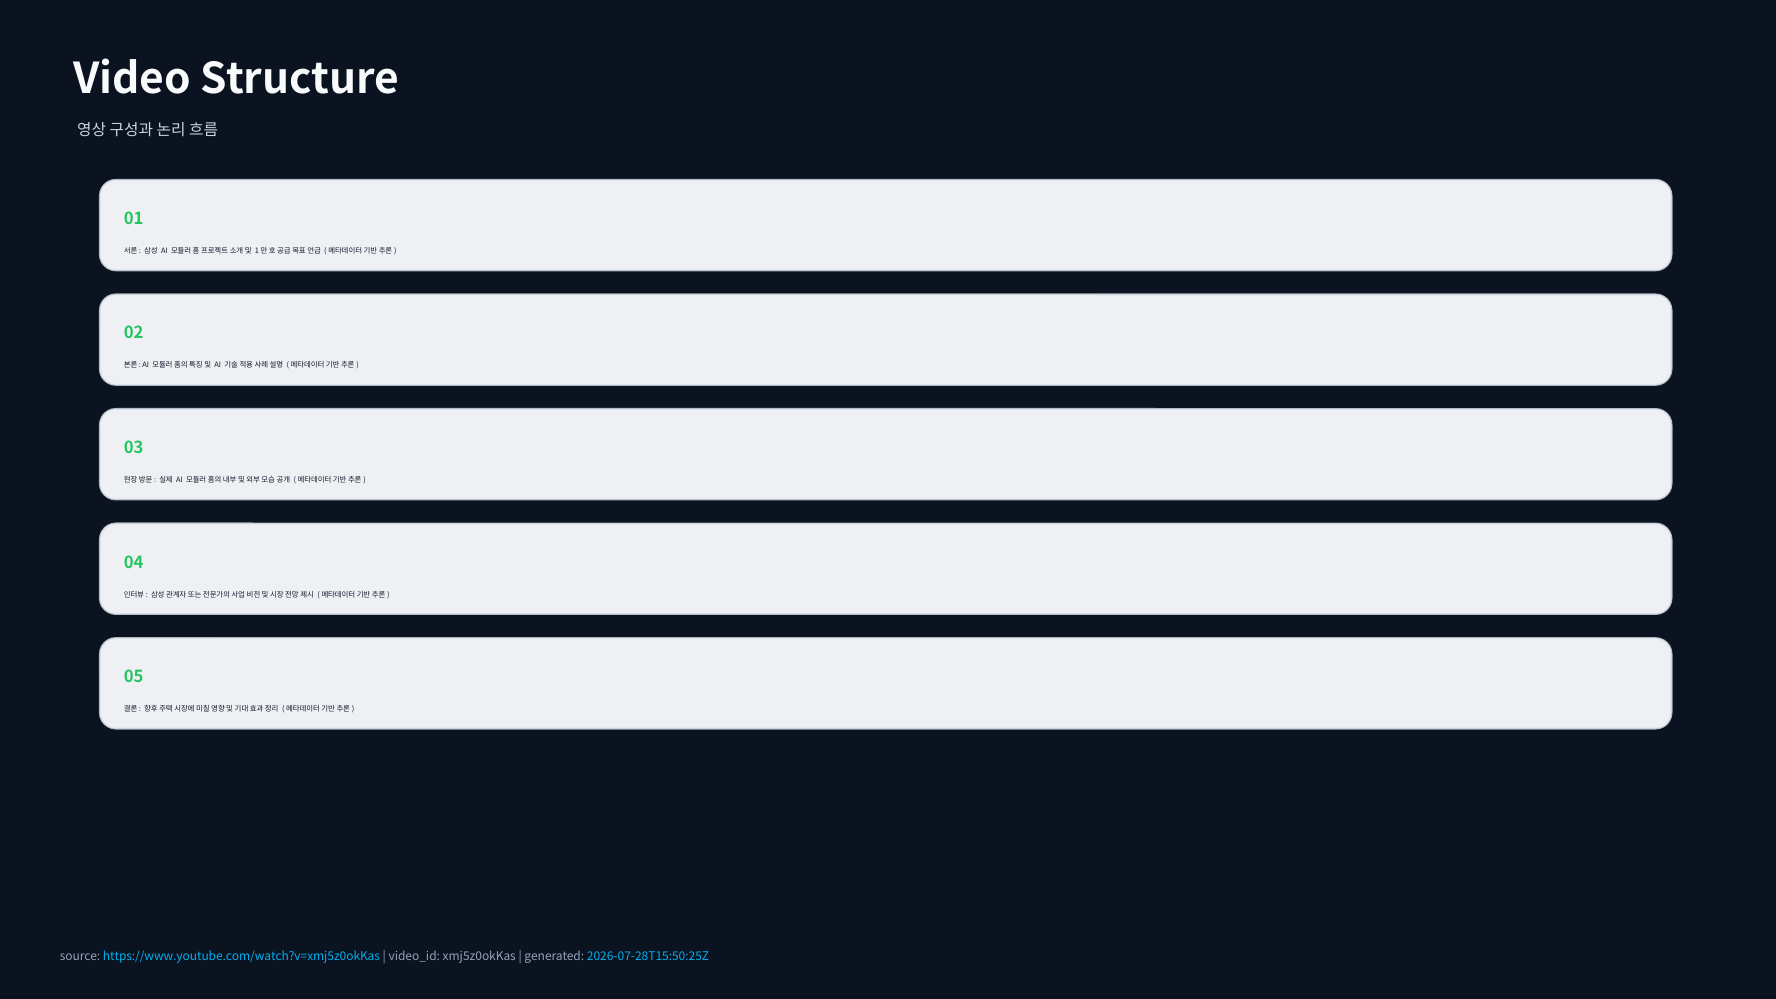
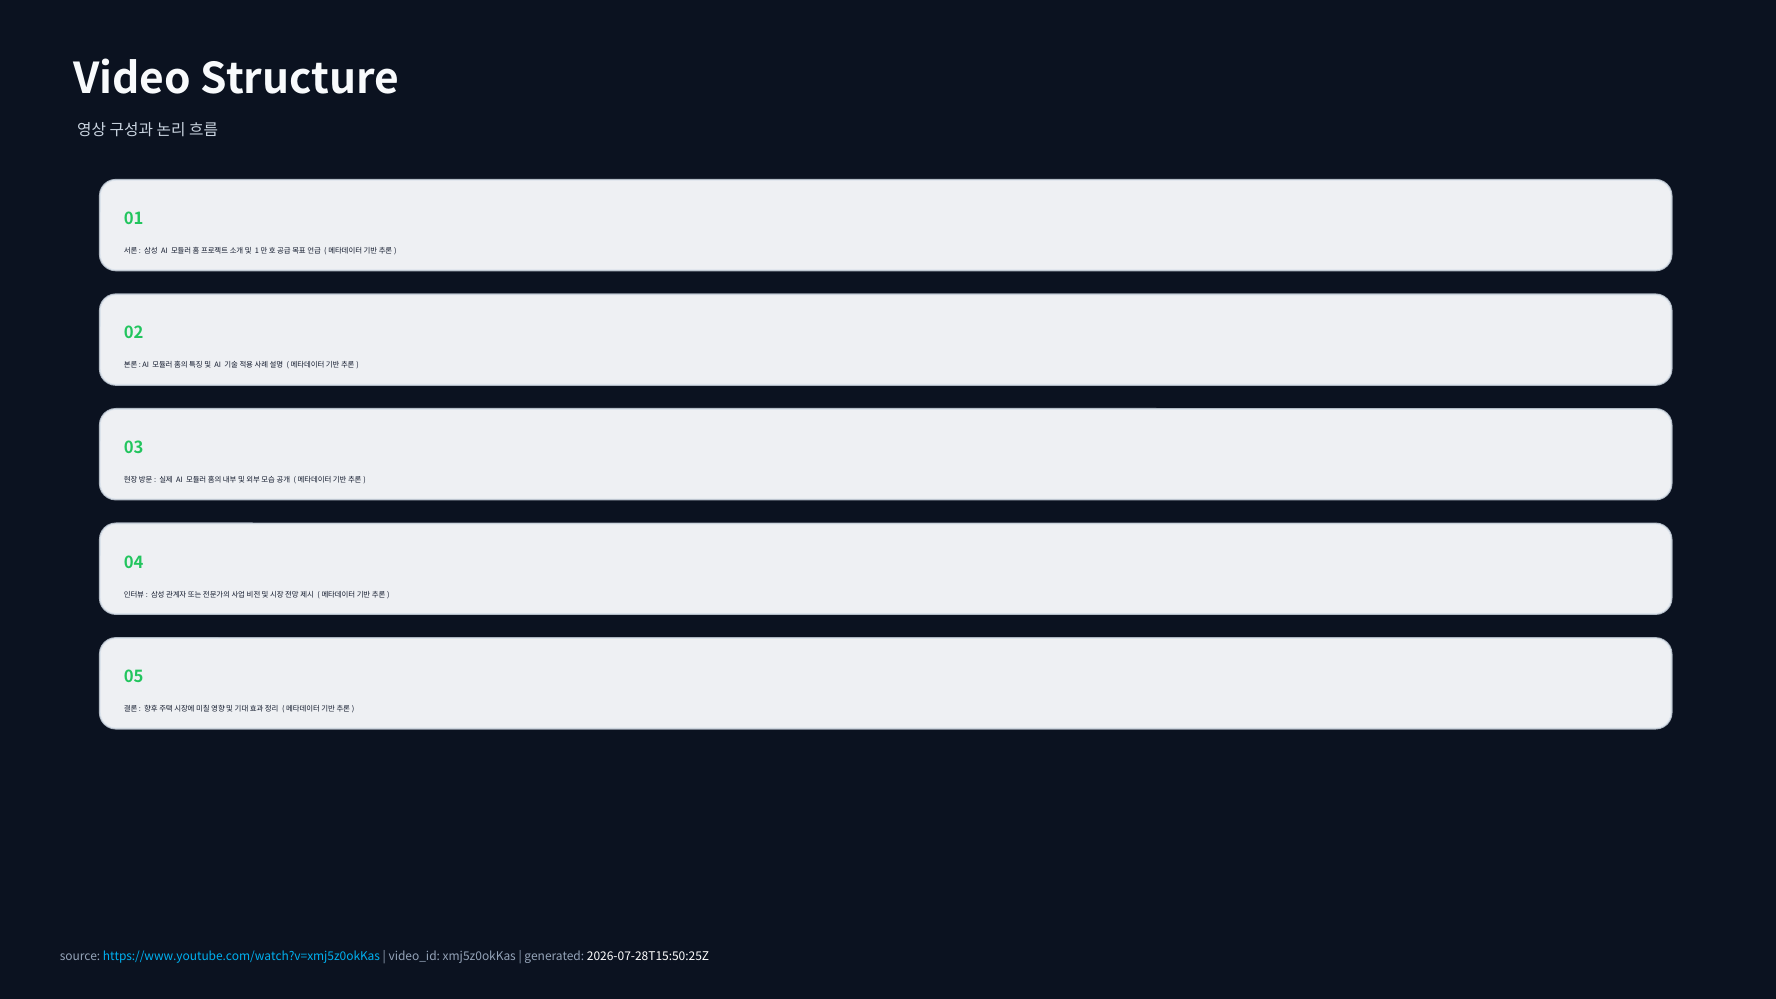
2026-07-28T15:50:25Z colour: light blue -> white
